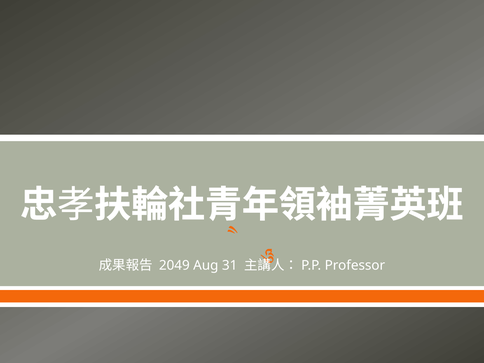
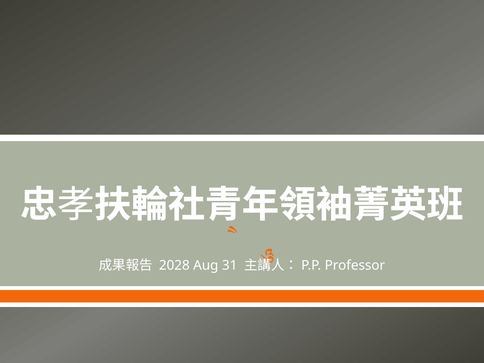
2049: 2049 -> 2028
